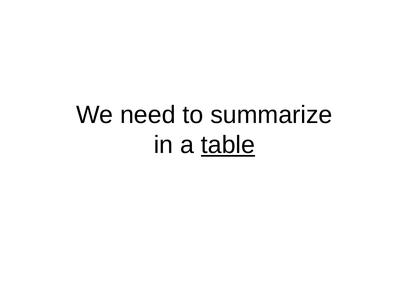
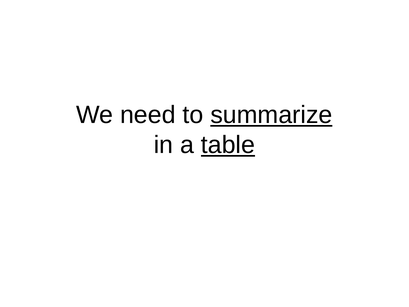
summarize underline: none -> present
